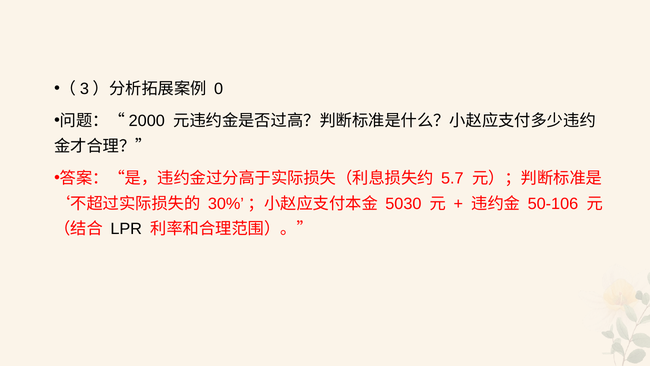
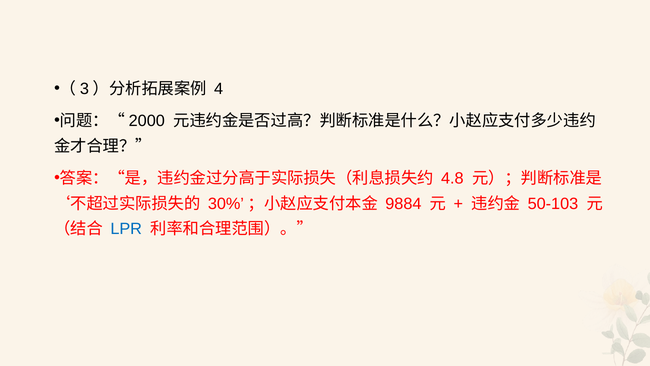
0: 0 -> 4
5.7: 5.7 -> 4.8
5030: 5030 -> 9884
50-106: 50-106 -> 50-103
LPR colour: black -> blue
